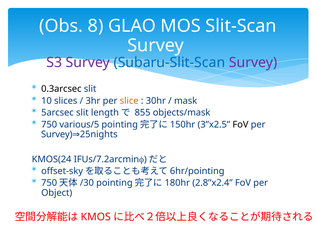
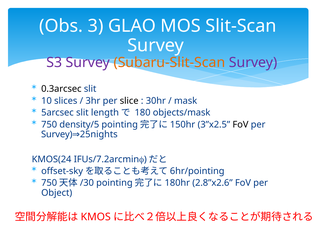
8: 8 -> 3
Subaru-Slit-Scan colour: blue -> orange
slice colour: orange -> black
855: 855 -> 180
various/5: various/5 -> density/5
2.8”x2.4: 2.8”x2.4 -> 2.8”x2.6
